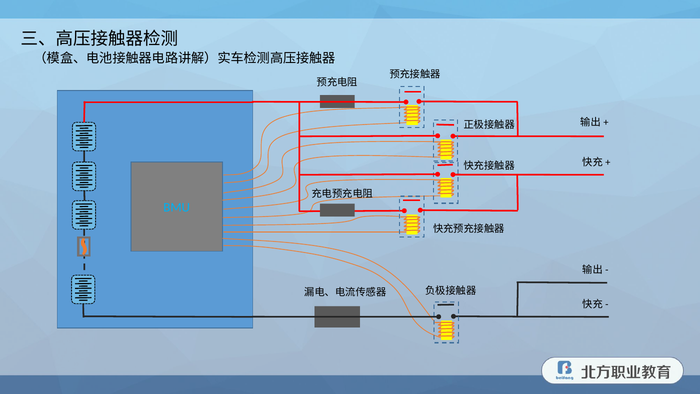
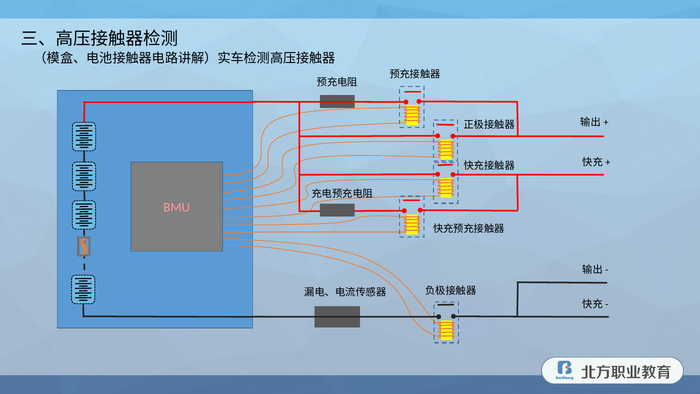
BMU colour: light blue -> pink
